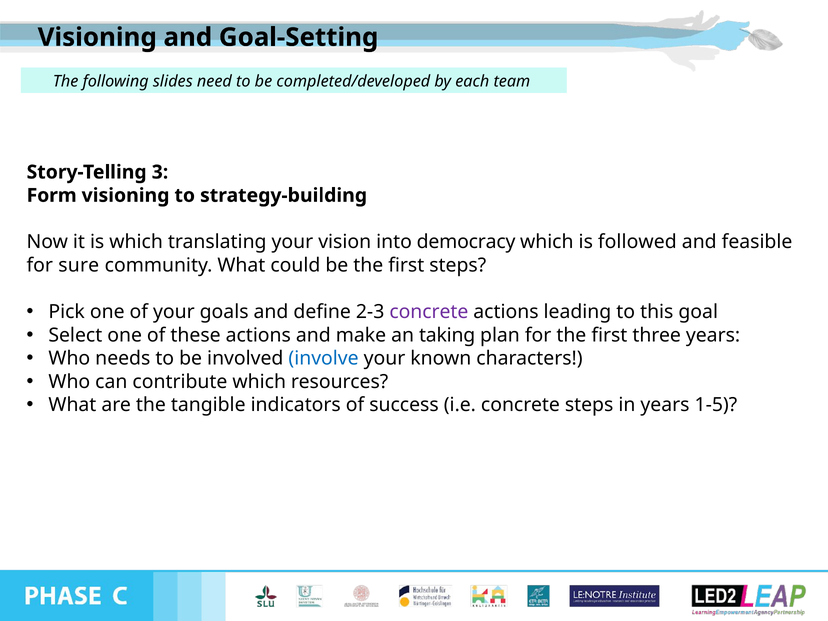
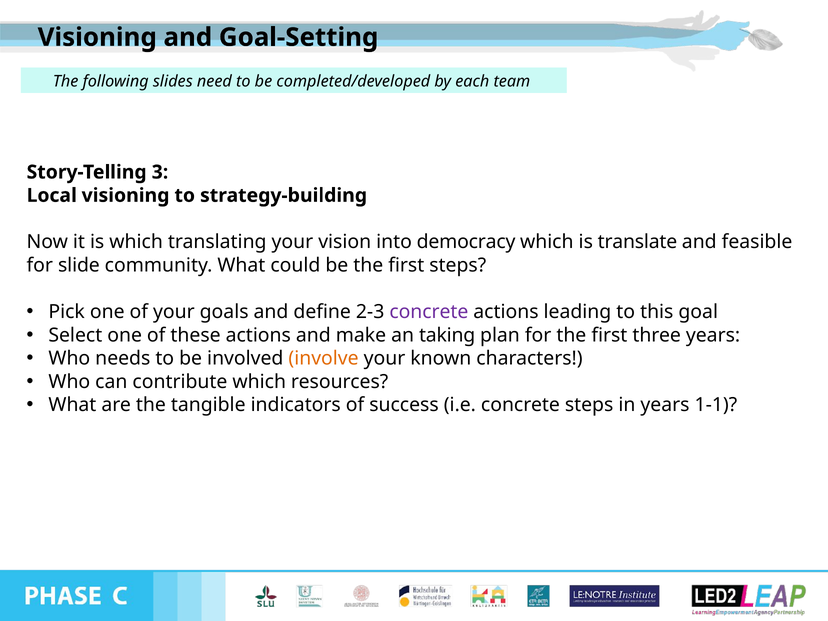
Form: Form -> Local
followed: followed -> translate
sure: sure -> slide
involve colour: blue -> orange
1-5: 1-5 -> 1-1
